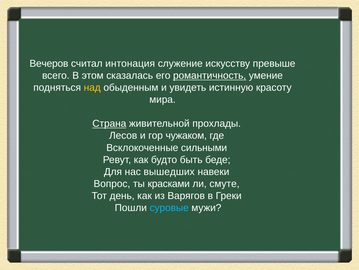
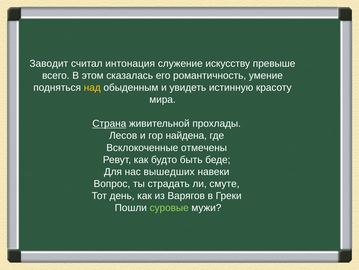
Вечеров: Вечеров -> Заводит
романтичность underline: present -> none
чужаком: чужаком -> найдена
сильными: сильными -> отмечены
красками: красками -> страдать
суровые colour: light blue -> light green
